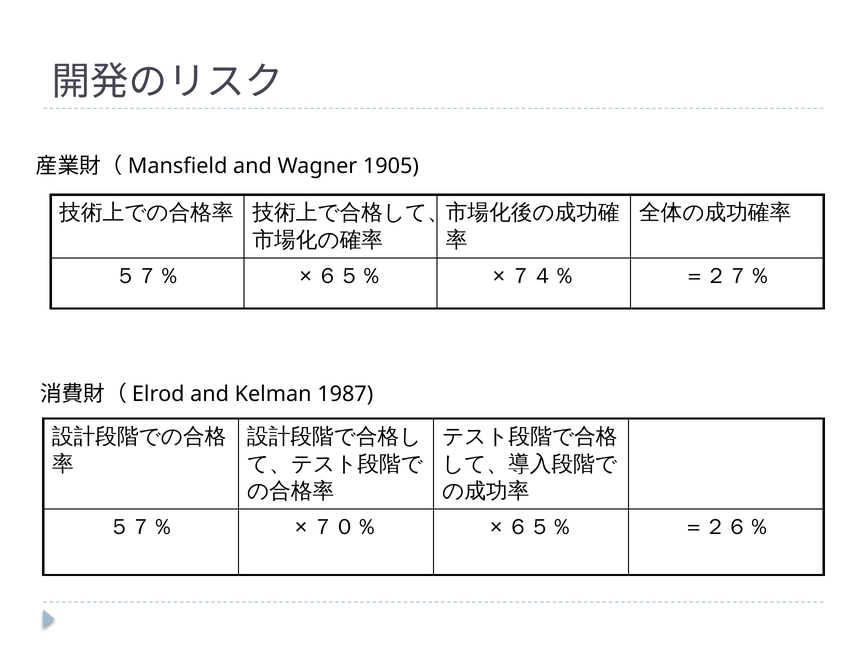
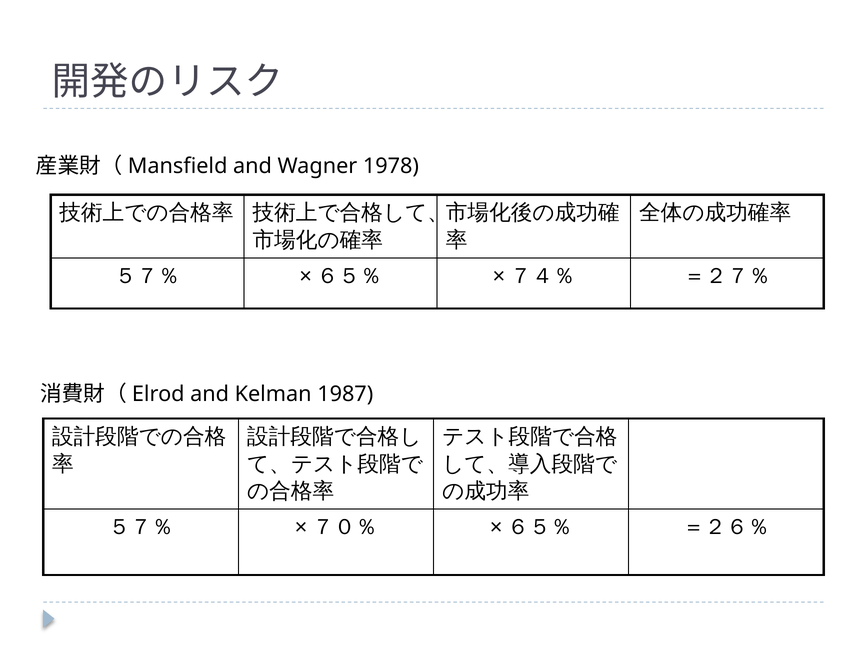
1905: 1905 -> 1978
